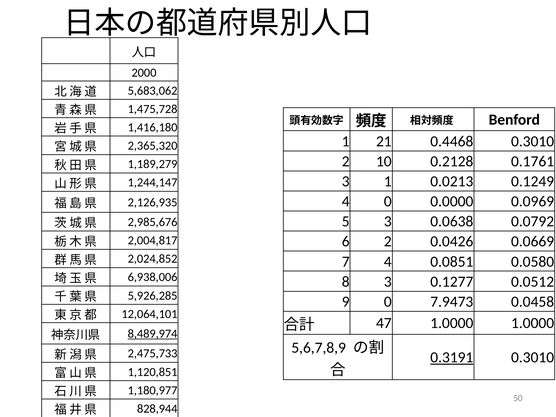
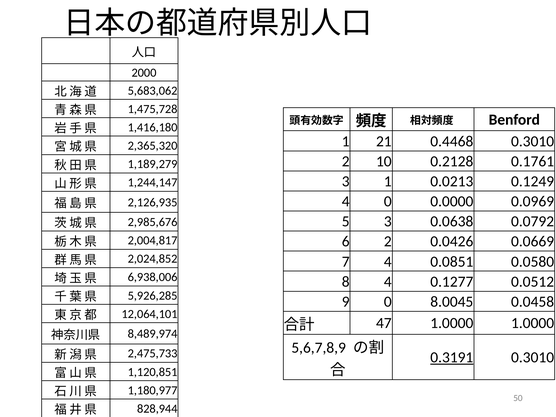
8 3: 3 -> 4
7.9473: 7.9473 -> 8.0045
8,489,974 underline: present -> none
